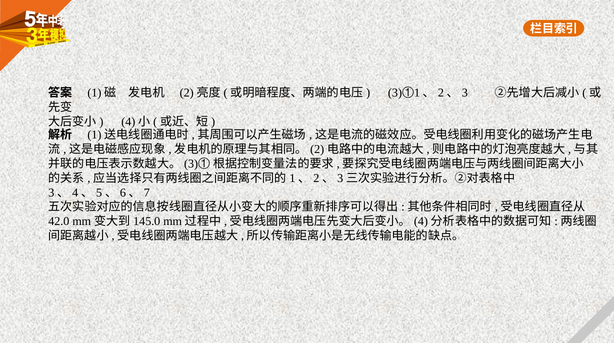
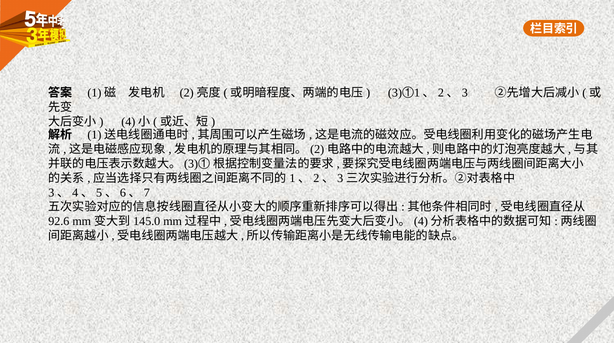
42.0: 42.0 -> 92.6
